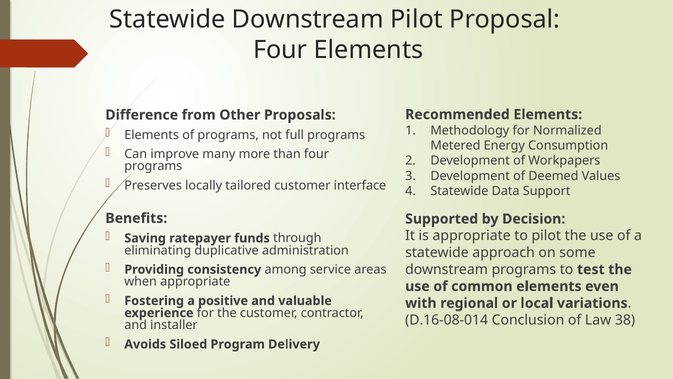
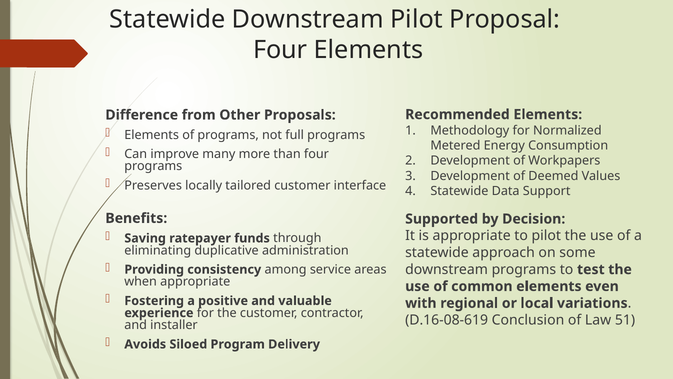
D.16-08-014: D.16-08-014 -> D.16-08-619
38: 38 -> 51
